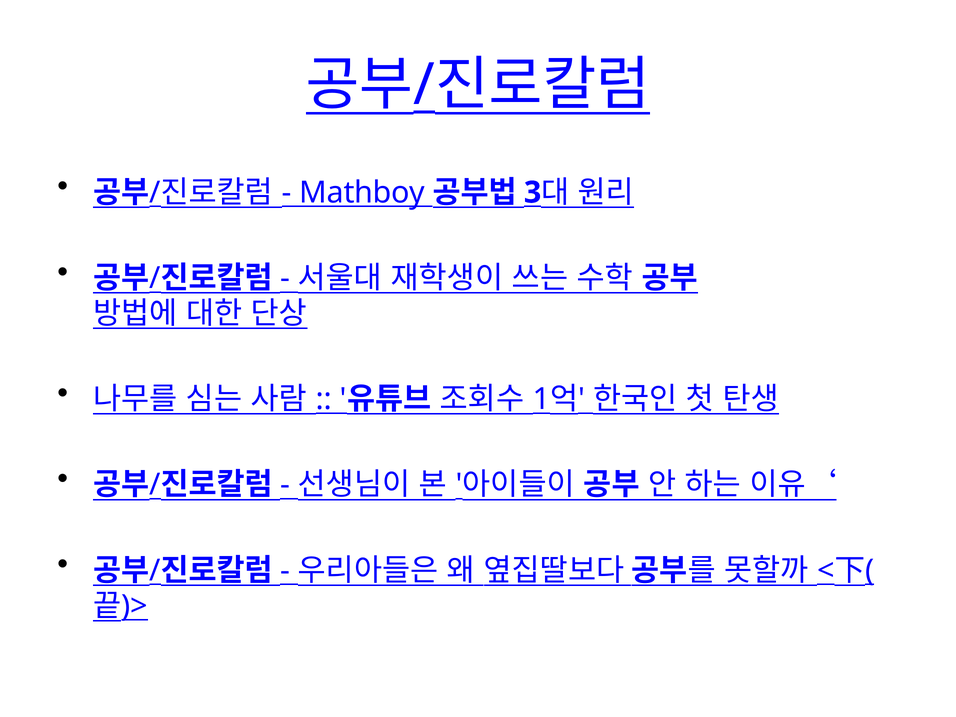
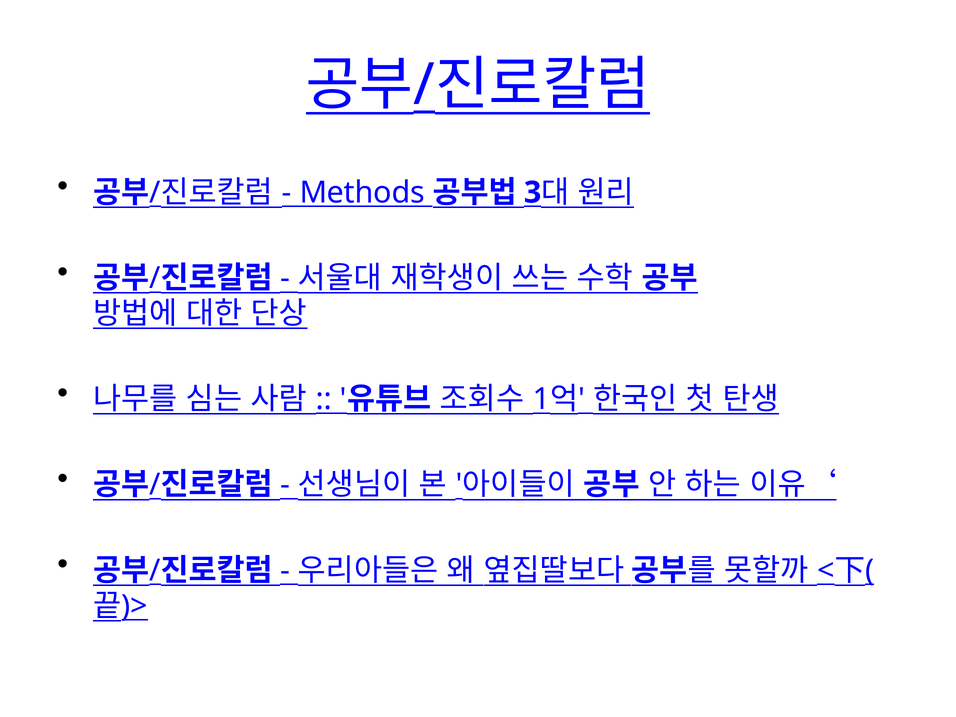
Mathboy: Mathboy -> Methods
